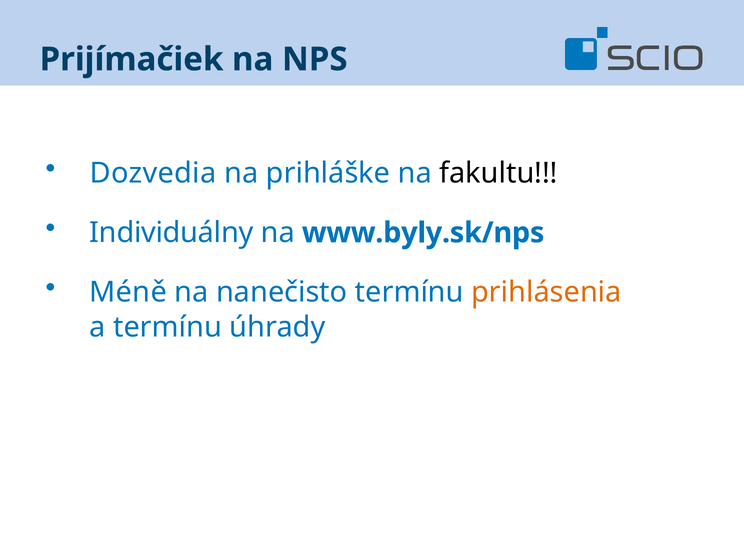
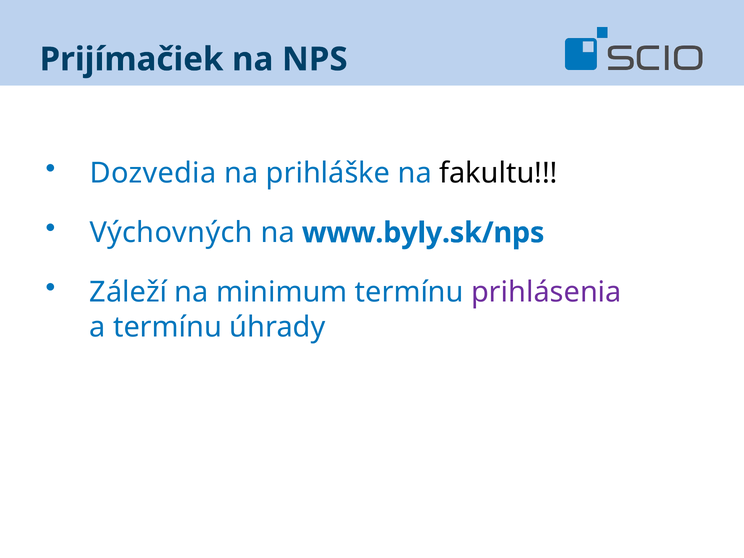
Individuálny: Individuálny -> Výchovných
Méně: Méně -> Záleží
nanečisto: nanečisto -> minimum
prihlásenia colour: orange -> purple
